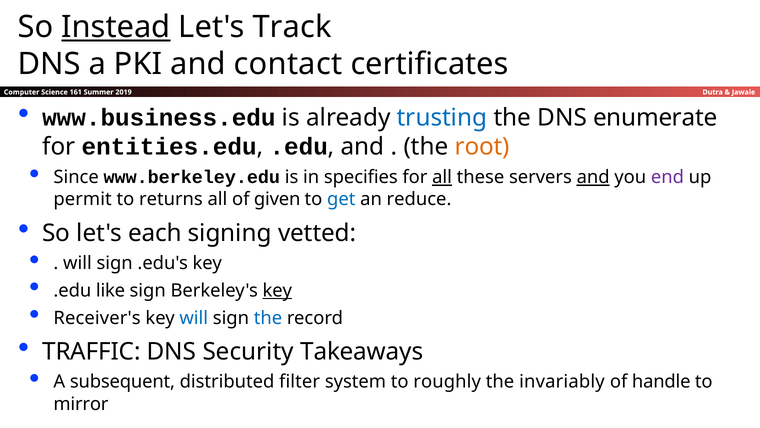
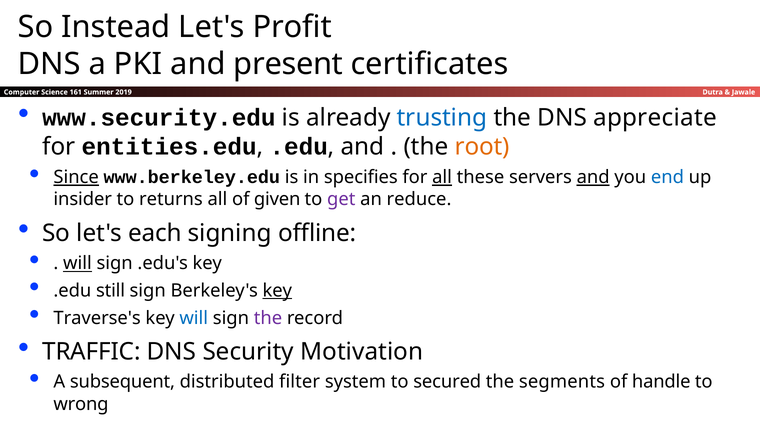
Instead underline: present -> none
Track: Track -> Profit
contact: contact -> present
www.business.edu: www.business.edu -> www.security.edu
enumerate: enumerate -> appreciate
Since underline: none -> present
end colour: purple -> blue
permit: permit -> insider
get colour: blue -> purple
vetted: vetted -> offline
will at (77, 263) underline: none -> present
like: like -> still
Receiver's: Receiver's -> Traverse's
the at (268, 318) colour: blue -> purple
Takeaways: Takeaways -> Motivation
roughly: roughly -> secured
invariably: invariably -> segments
mirror: mirror -> wrong
